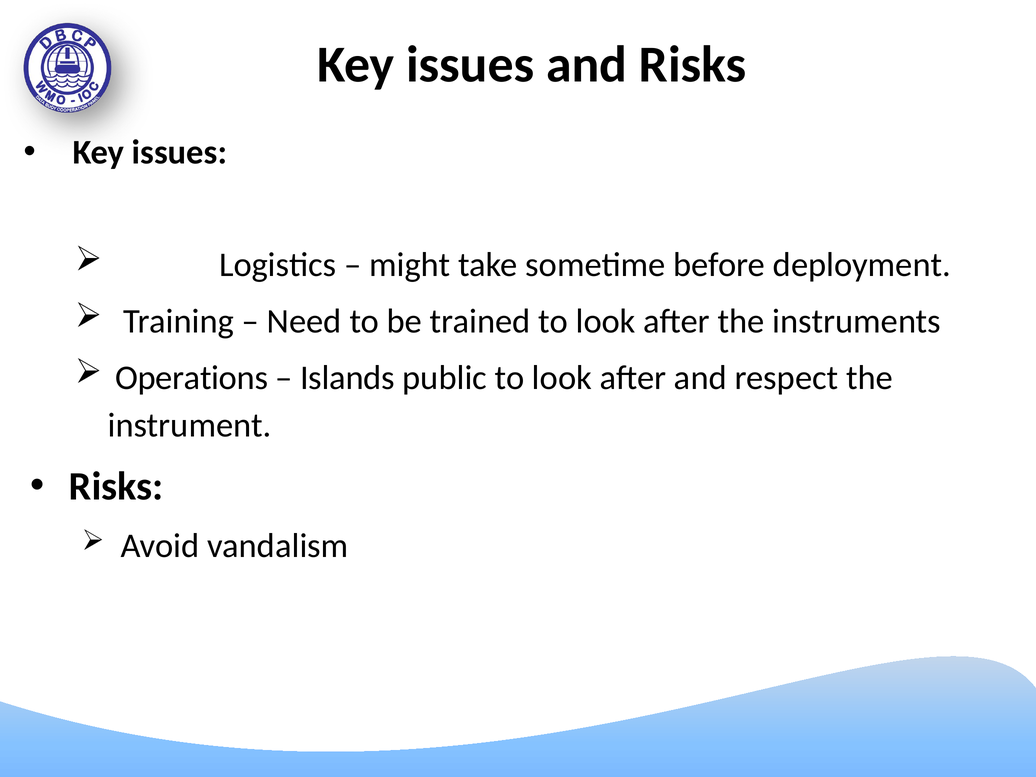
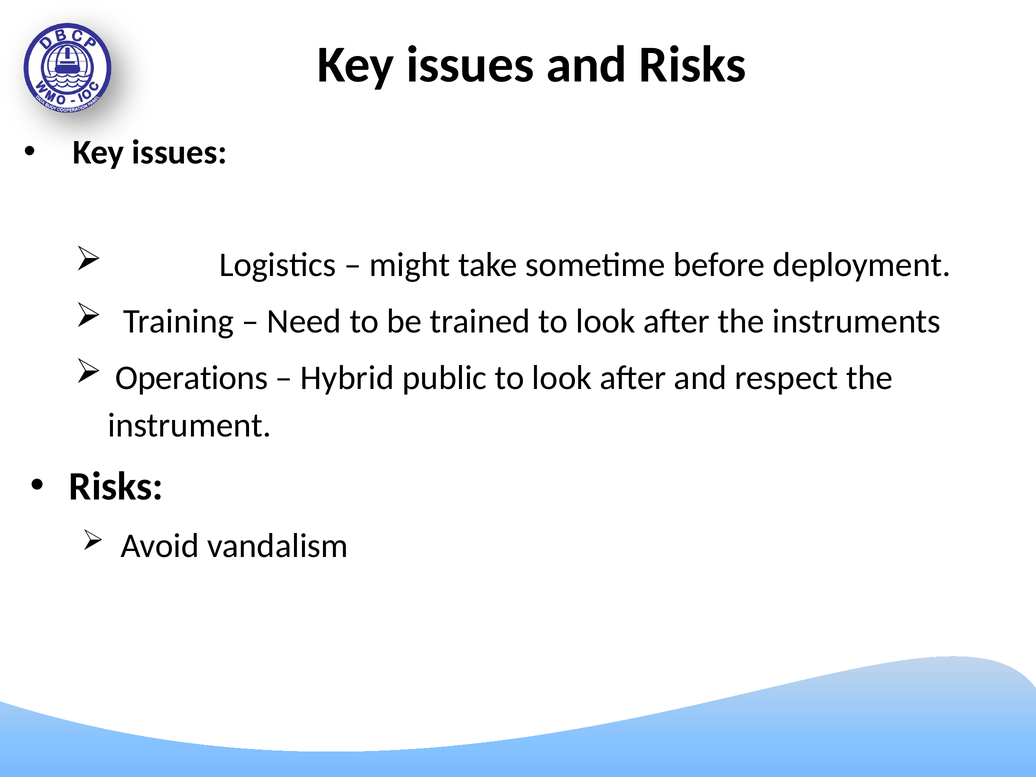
Islands: Islands -> Hybrid
